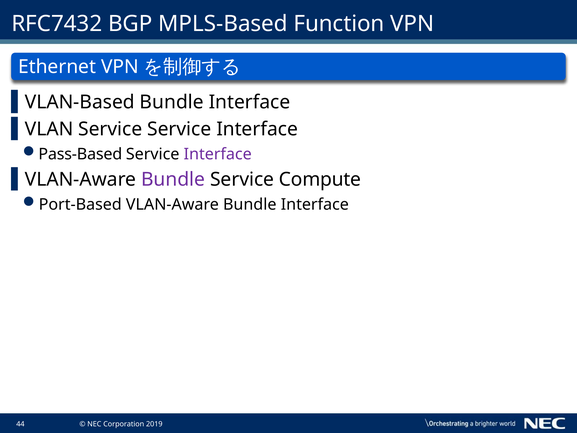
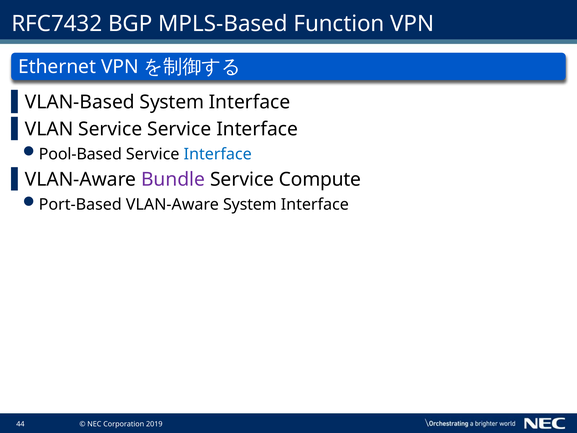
VLAN-Based Bundle: Bundle -> System
Pass-Based: Pass-Based -> Pool-Based
Interface at (218, 154) colour: purple -> blue
Port-Based VLAN-Aware Bundle: Bundle -> System
